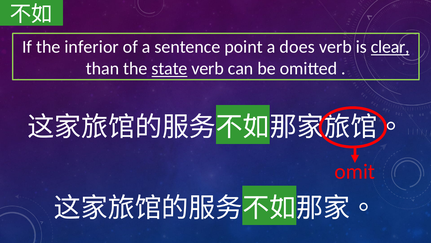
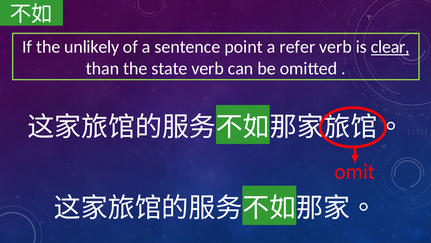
inferior: inferior -> unlikely
does: does -> refer
state underline: present -> none
